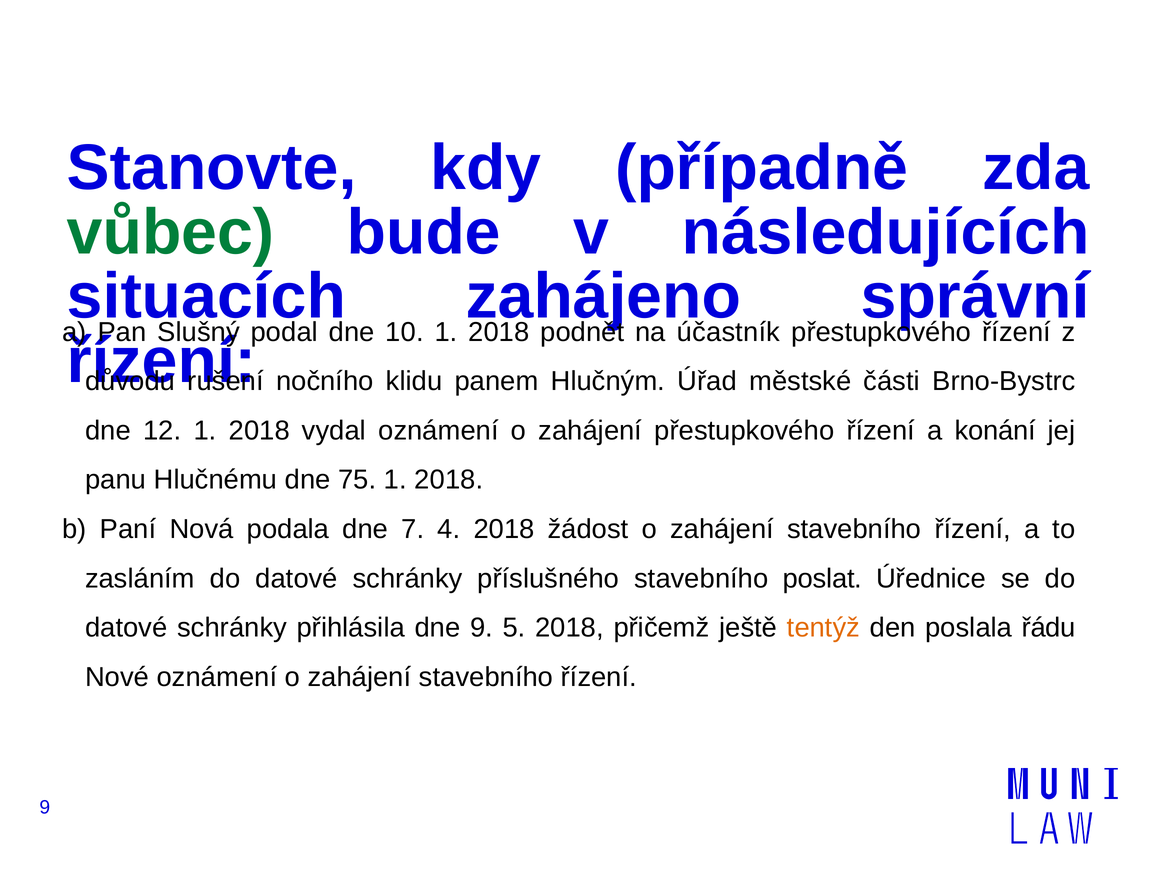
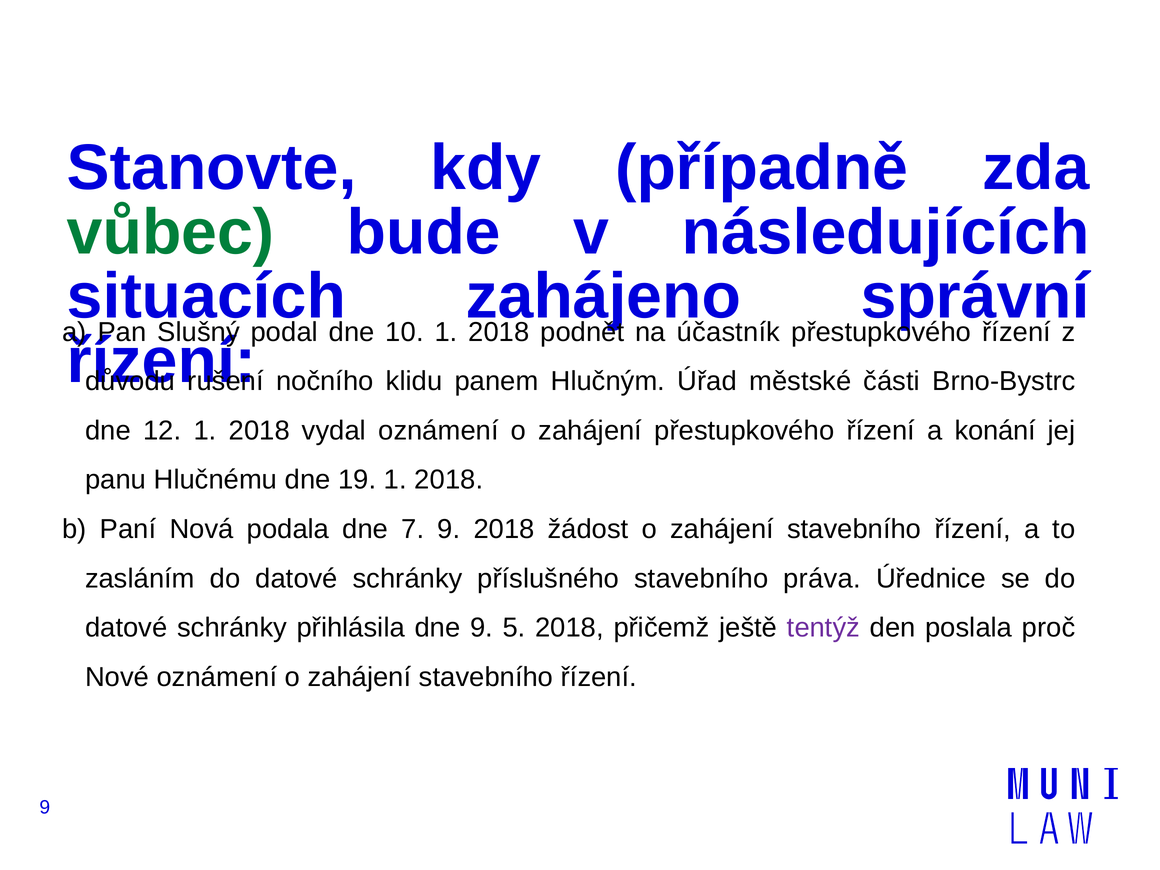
75: 75 -> 19
7 4: 4 -> 9
poslat: poslat -> práva
tentýž colour: orange -> purple
řádu: řádu -> proč
